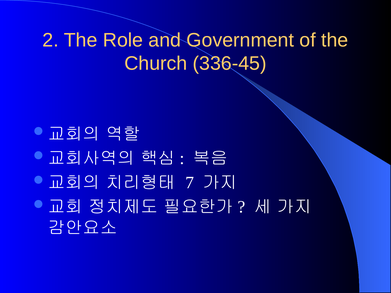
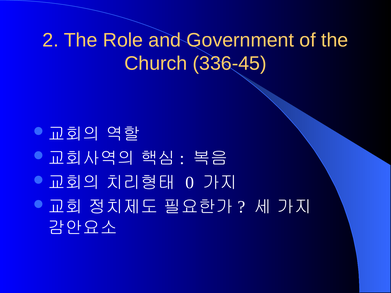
7: 7 -> 0
